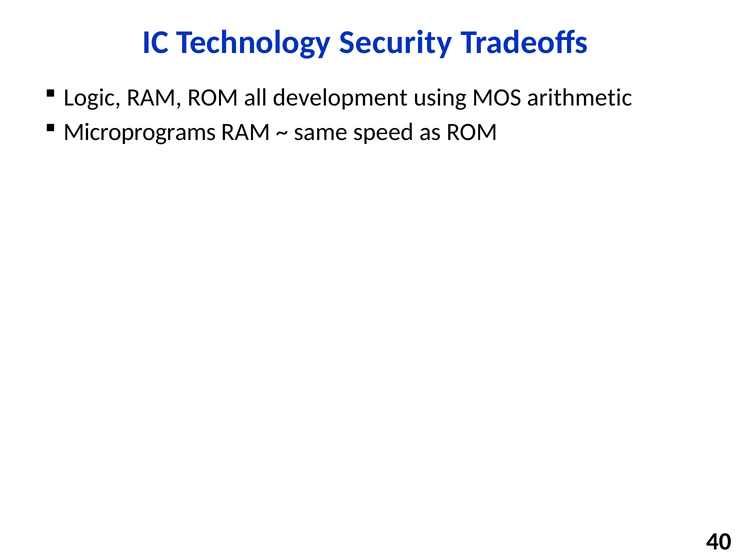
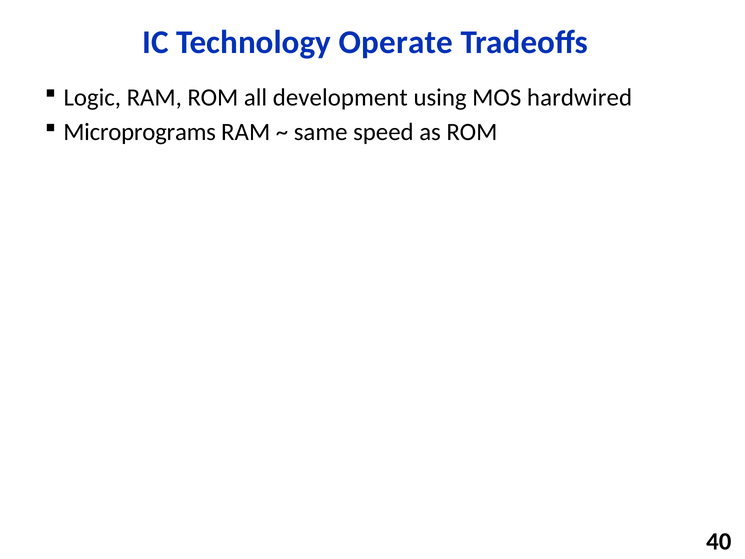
Security: Security -> Operate
arithmetic: arithmetic -> hardwired
